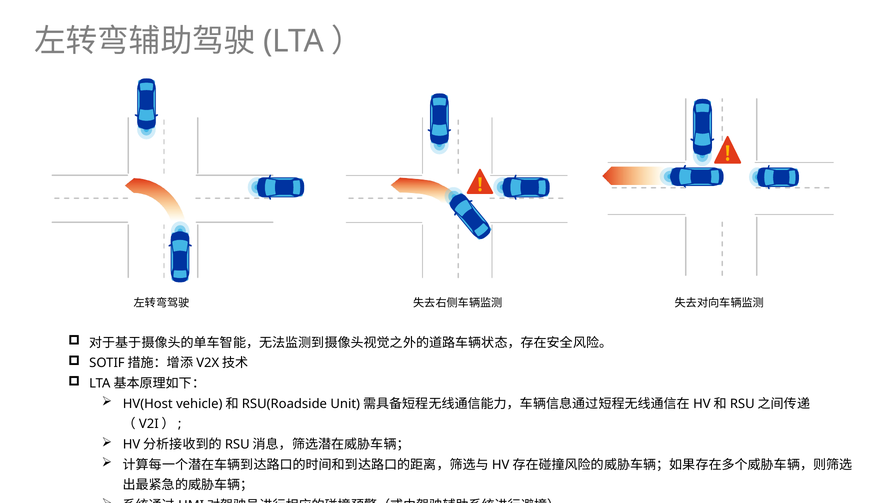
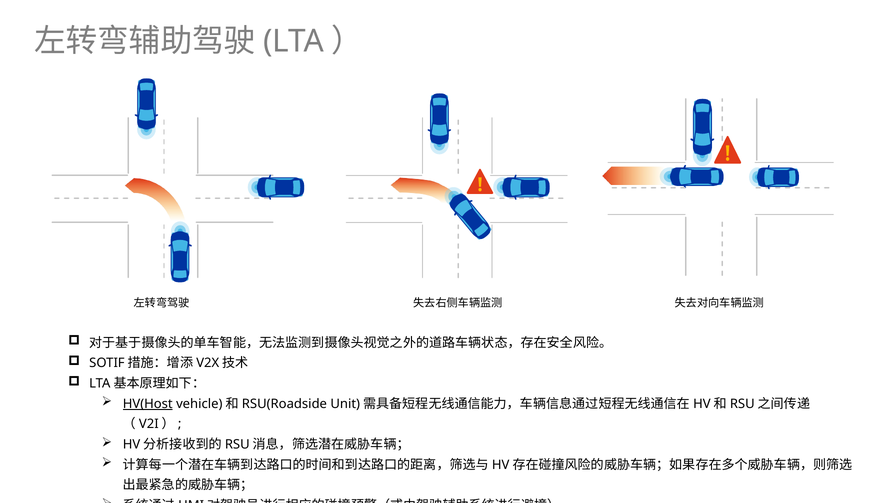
HV(Host underline: none -> present
